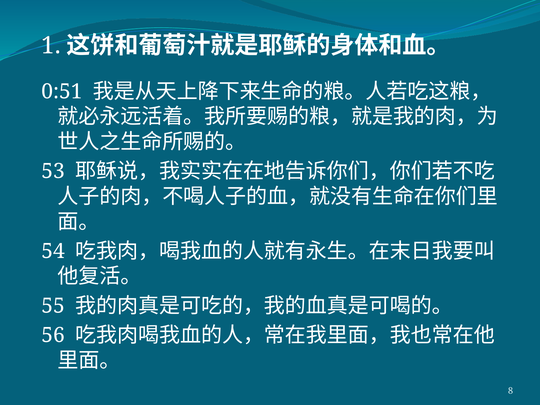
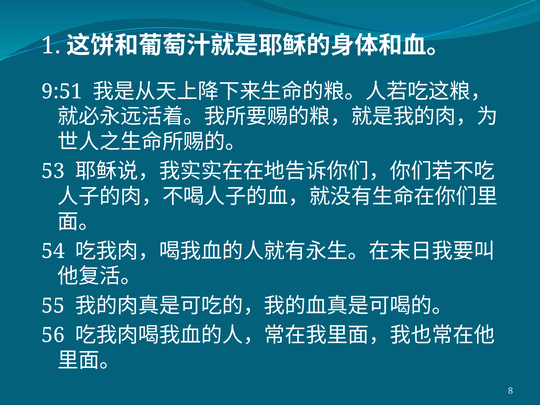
0:51: 0:51 -> 9:51
